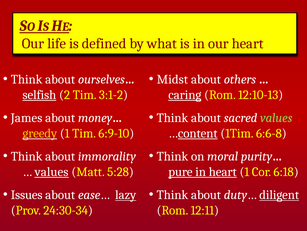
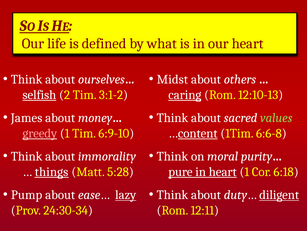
greedy colour: yellow -> pink
values at (52, 171): values -> things
Issues: Issues -> Pump
